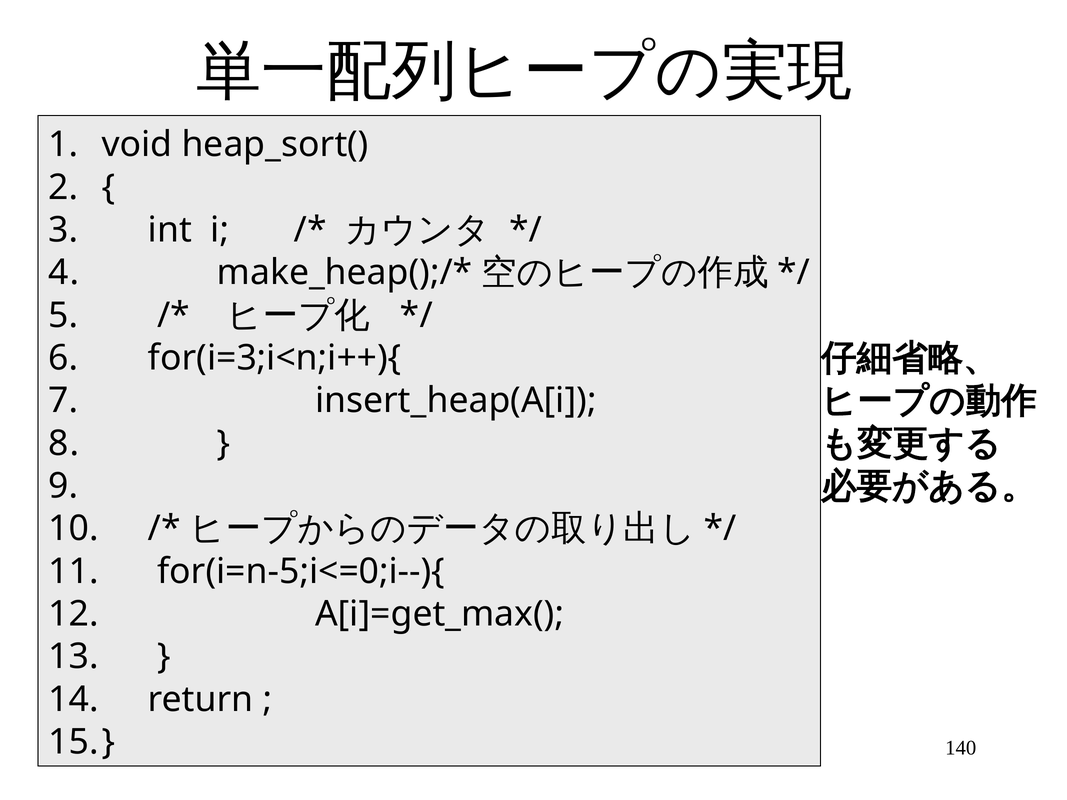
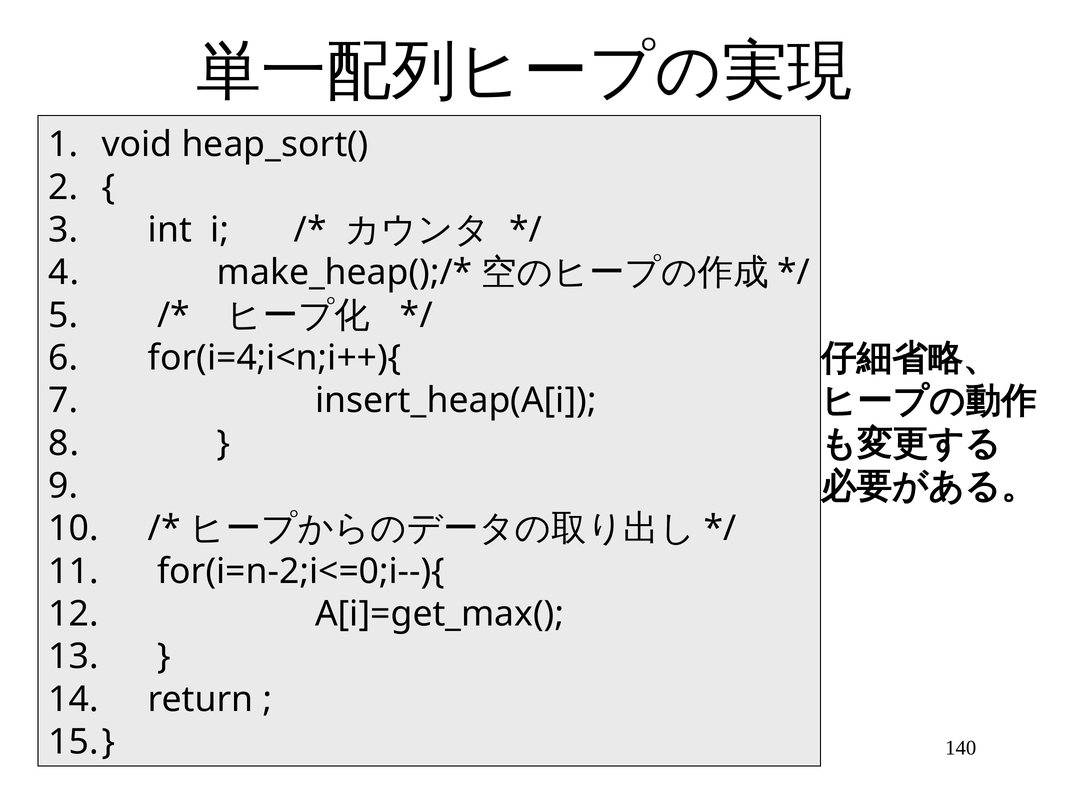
for(i=3;i<n;i++){: for(i=3;i<n;i++){ -> for(i=4;i<n;i++){
for(i=n-5;i<=0;i--){: for(i=n-5;i<=0;i--){ -> for(i=n-2;i<=0;i--){
